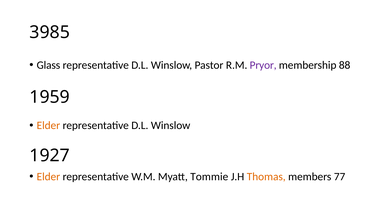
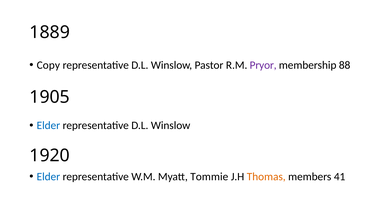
3985: 3985 -> 1889
Glass: Glass -> Copy
1959: 1959 -> 1905
Elder at (48, 126) colour: orange -> blue
1927: 1927 -> 1920
Elder at (48, 177) colour: orange -> blue
77: 77 -> 41
